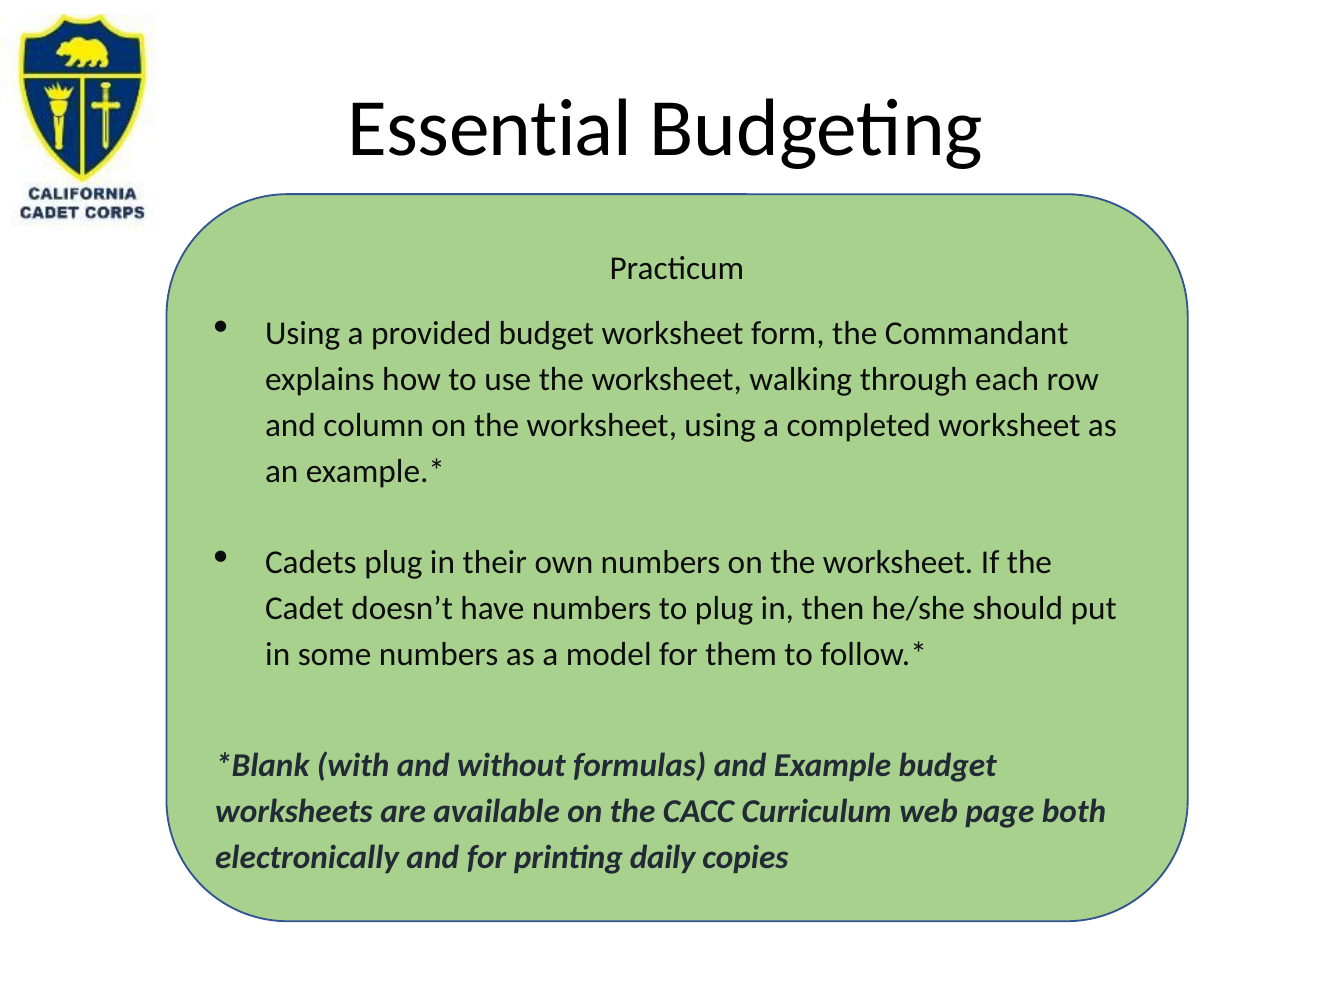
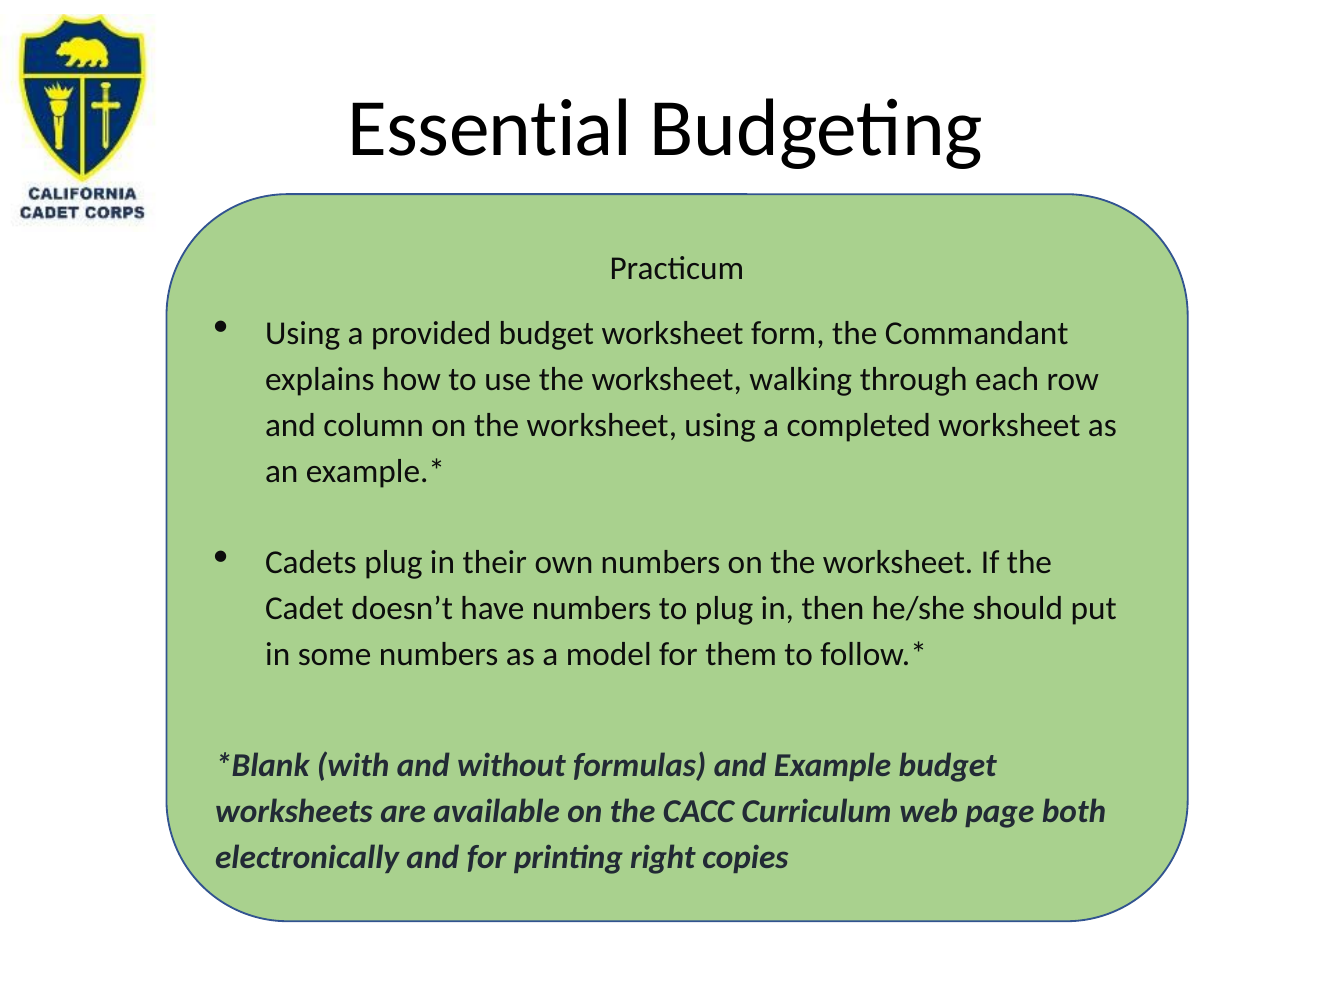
daily: daily -> right
